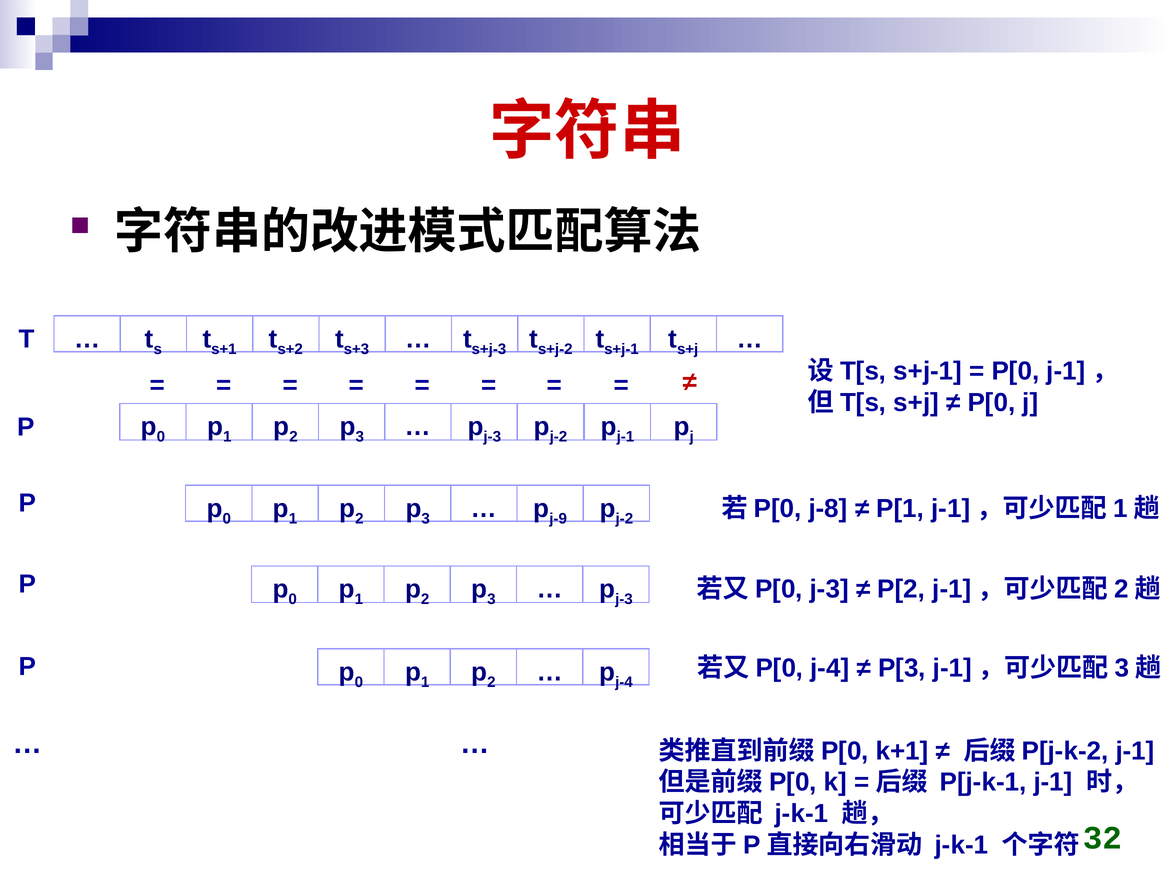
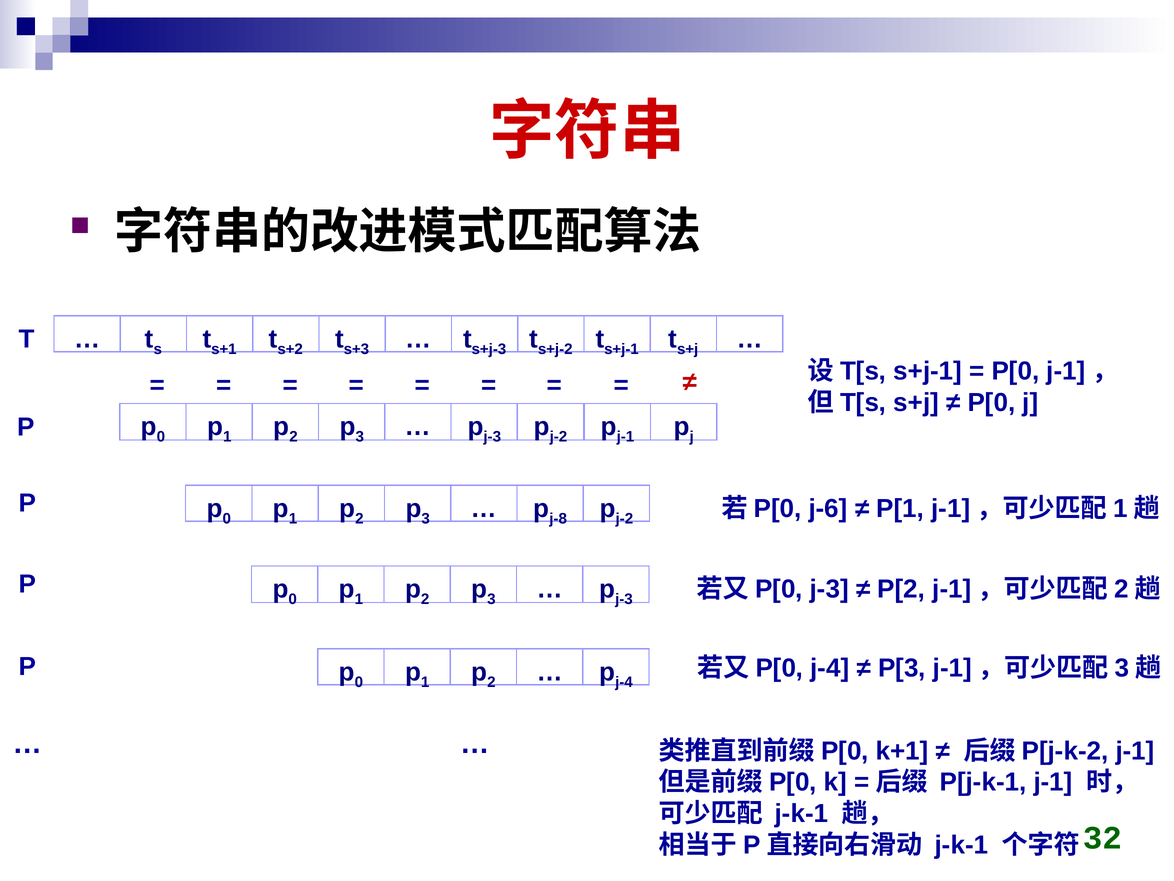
j-9: j-9 -> j-8
j-8: j-8 -> j-6
